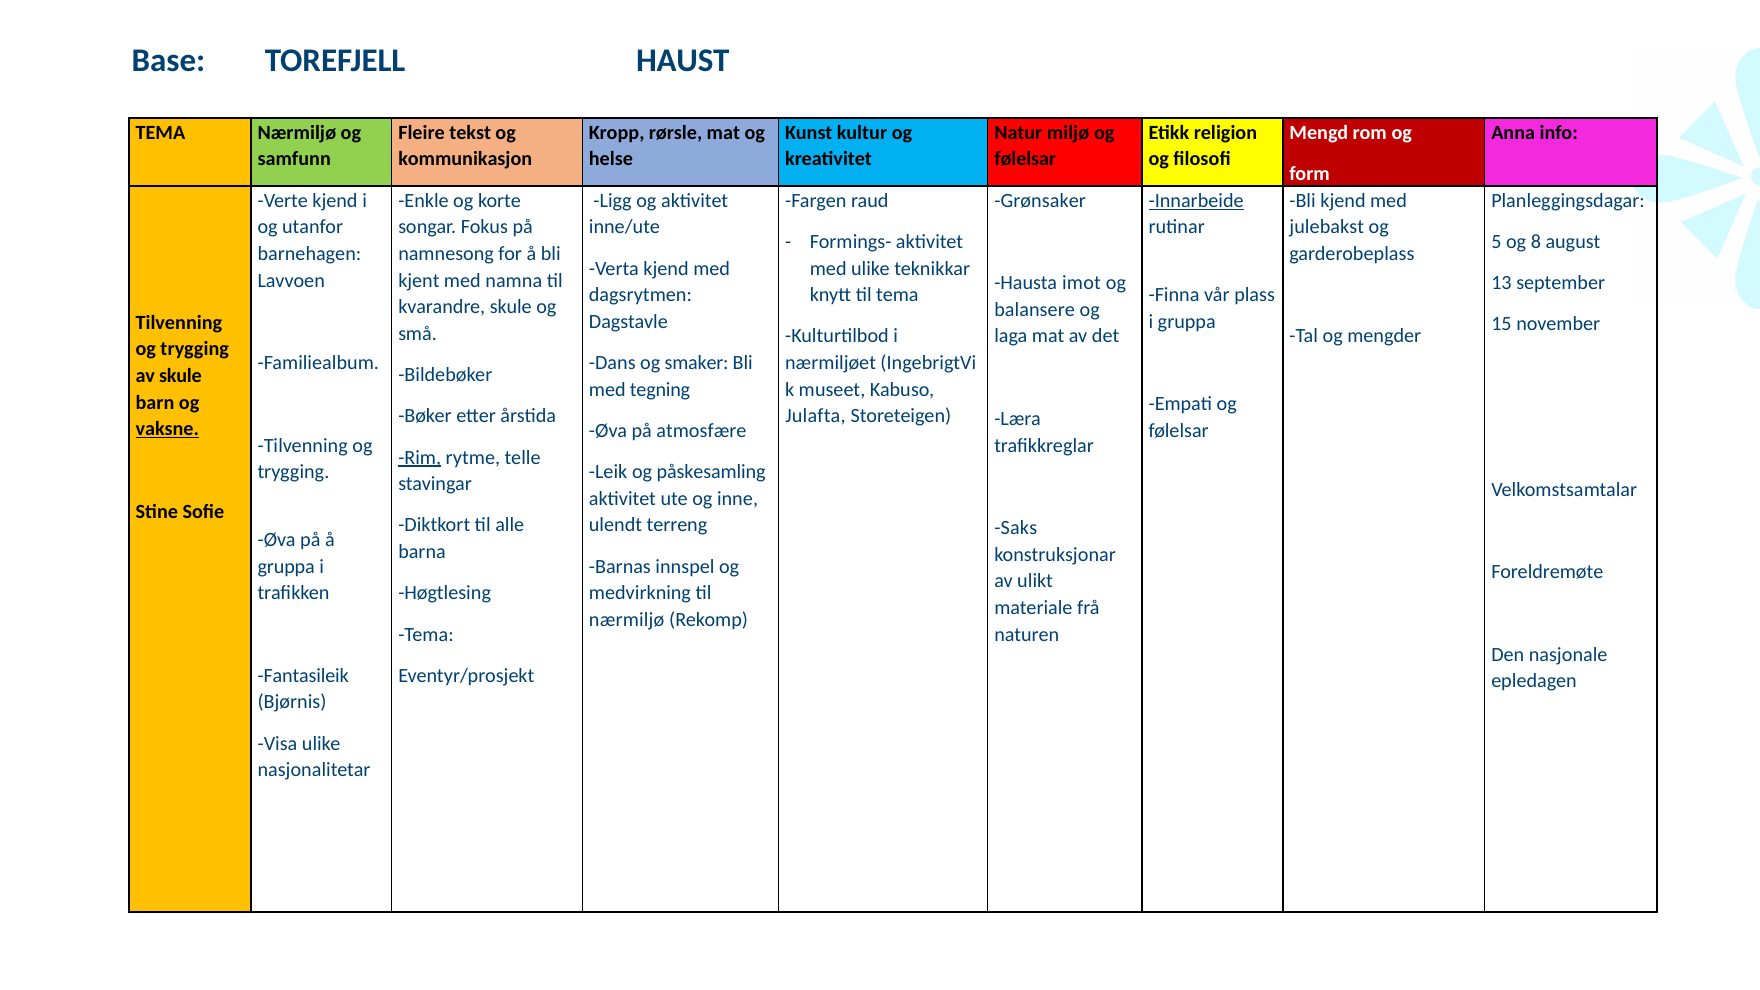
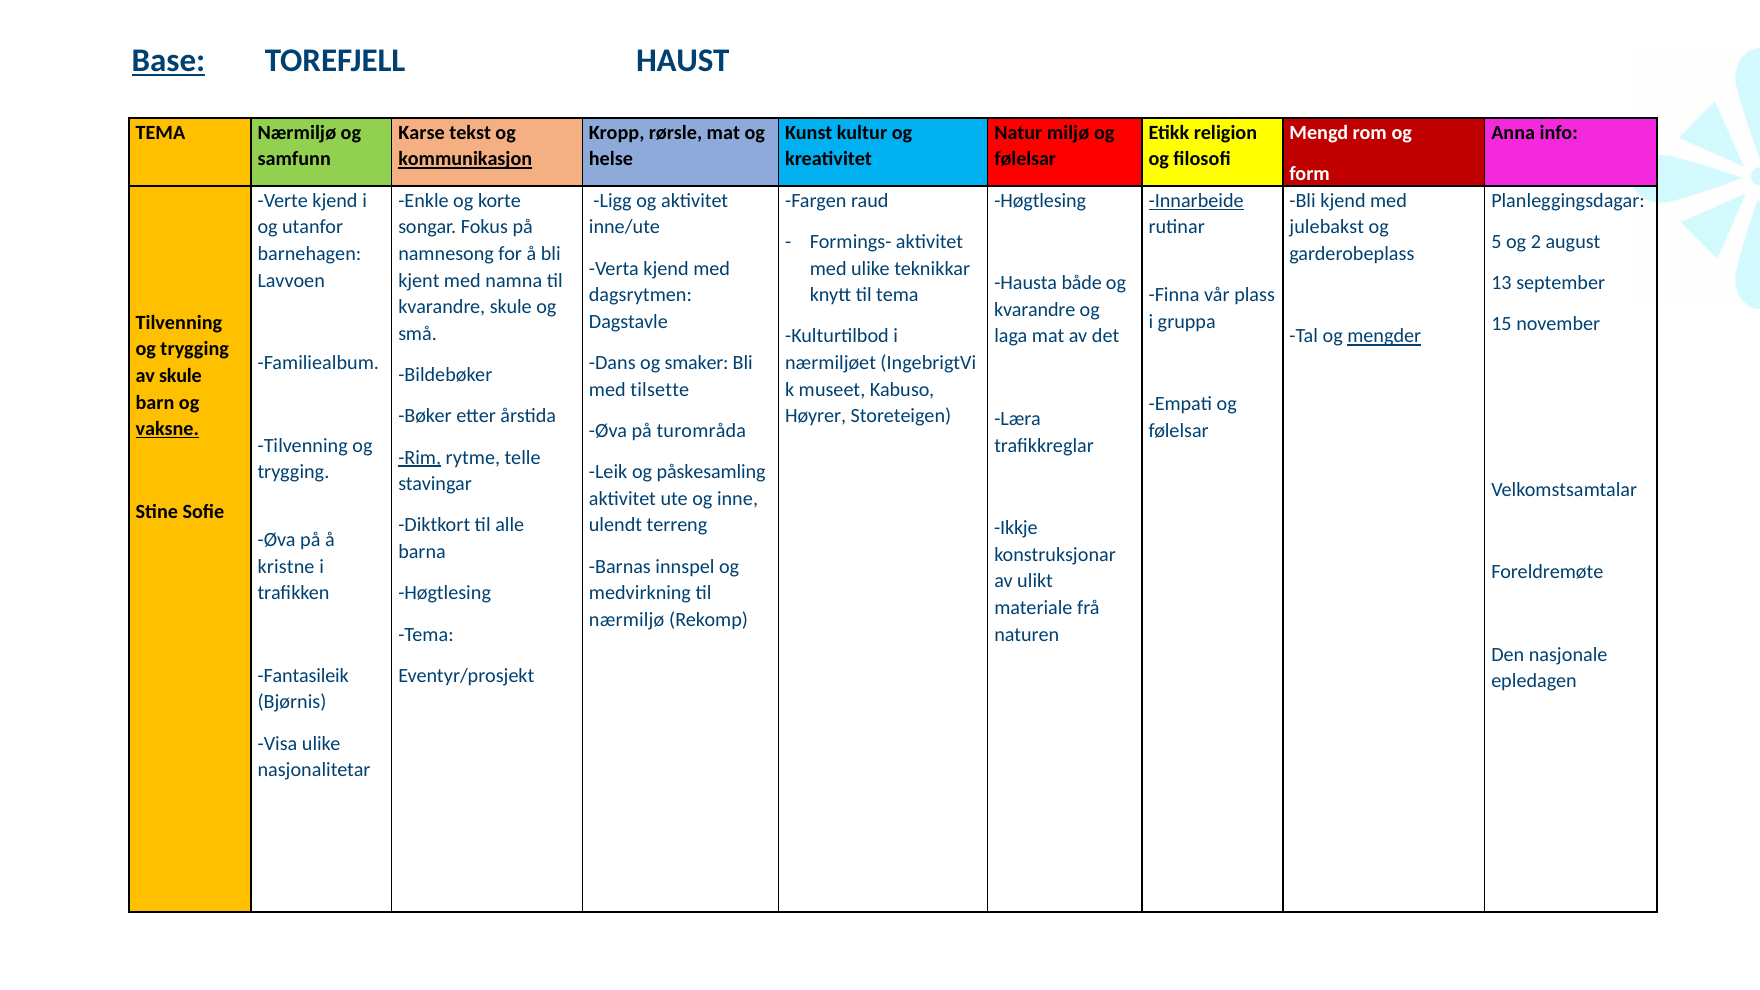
Base underline: none -> present
Fleire: Fleire -> Karse
kommunikasjon underline: none -> present
Grønsaker at (1040, 201): Grønsaker -> Høgtlesing
8: 8 -> 2
imot: imot -> både
balansere at (1035, 310): balansere -> kvarandre
mengder underline: none -> present
tegning: tegning -> tilsette
Julafta: Julafta -> Høyrer
atmosfære: atmosfære -> turområda
Saks: Saks -> Ikkje
gruppa at (286, 567): gruppa -> kristne
